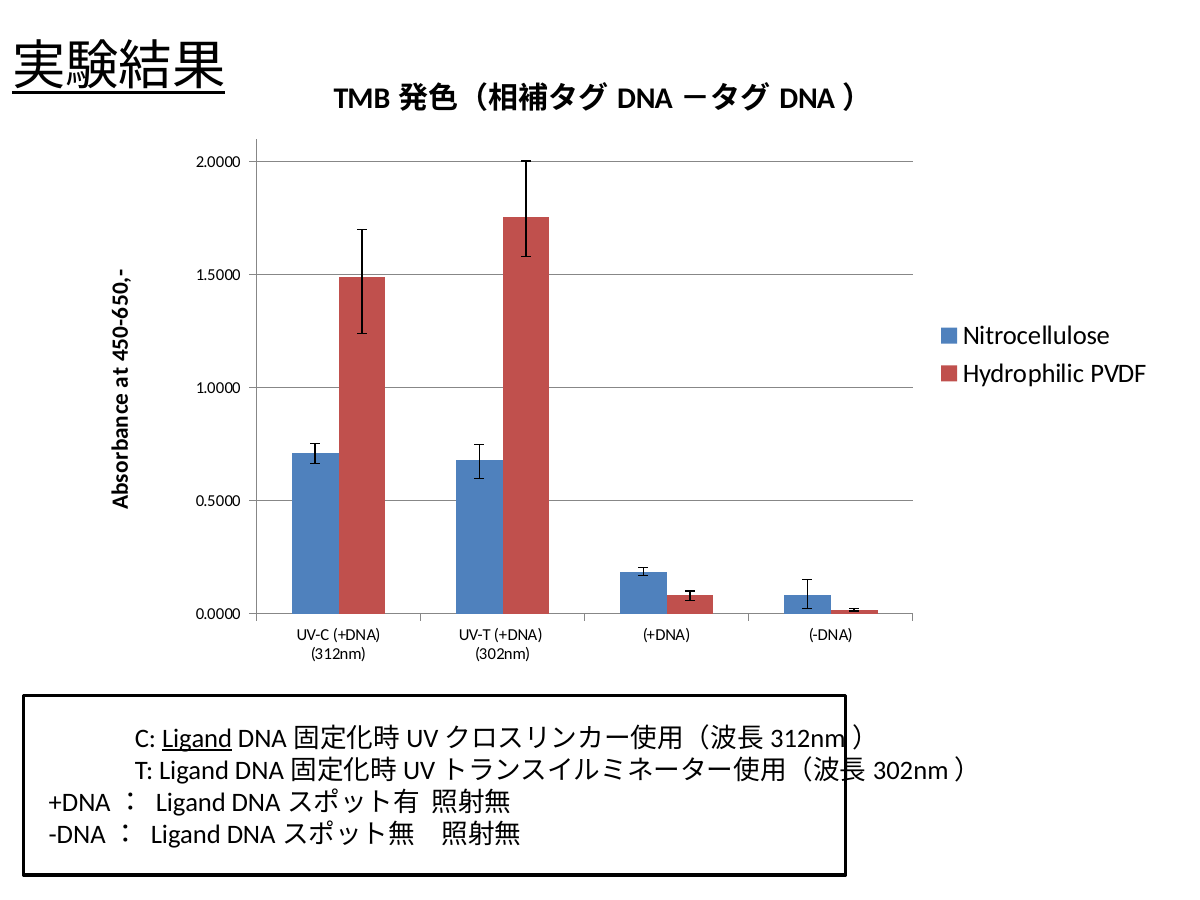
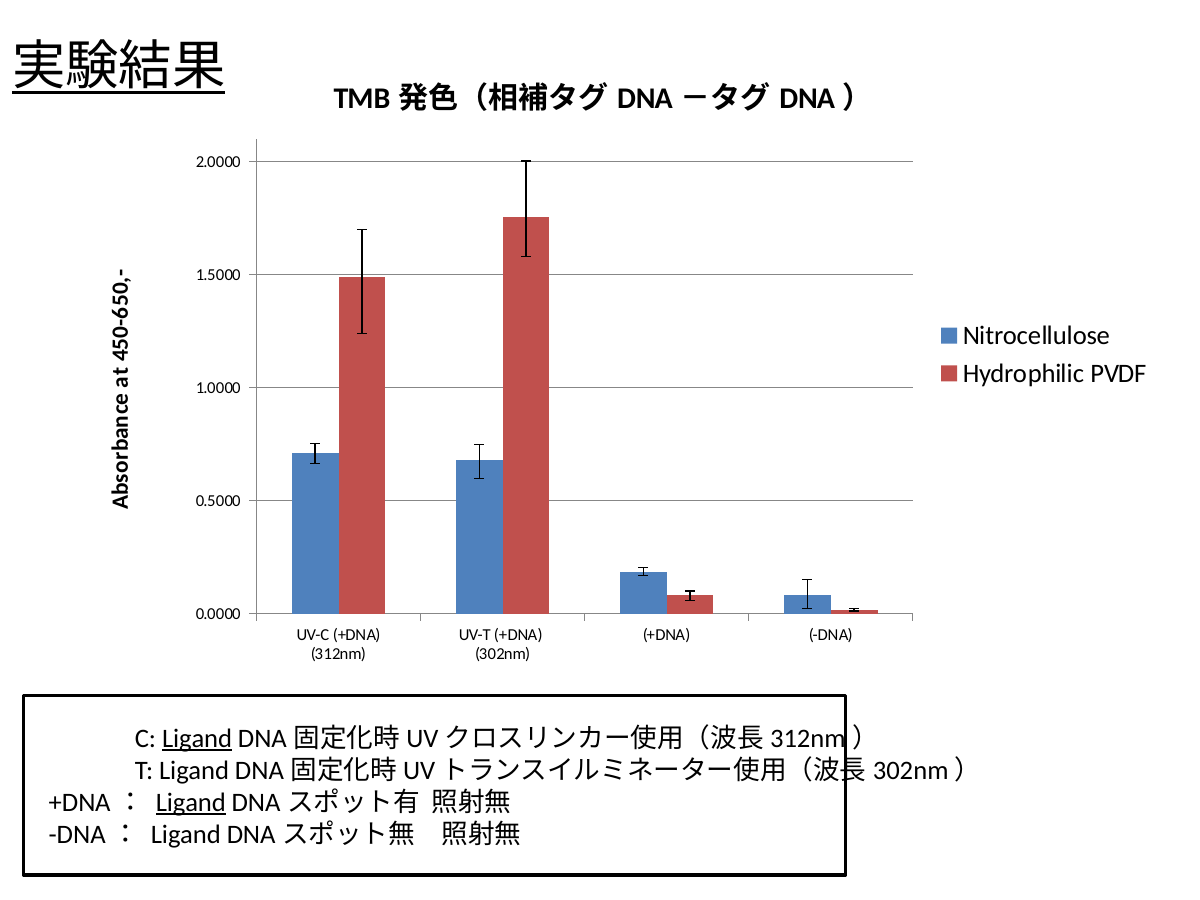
Ligand at (191, 802) underline: none -> present
